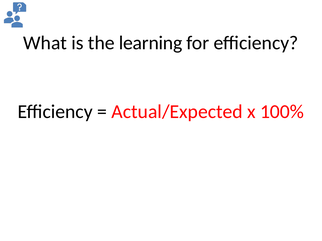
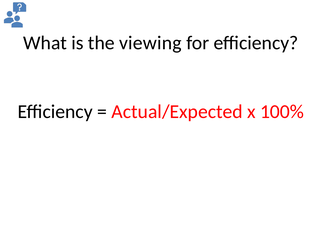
learning: learning -> viewing
